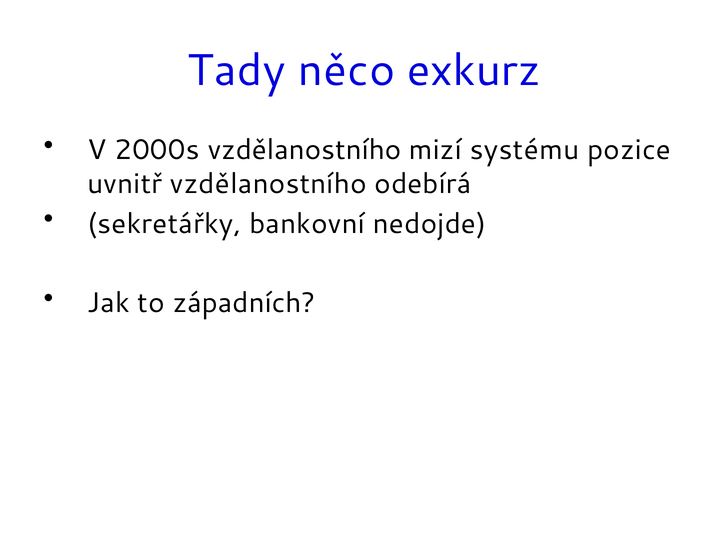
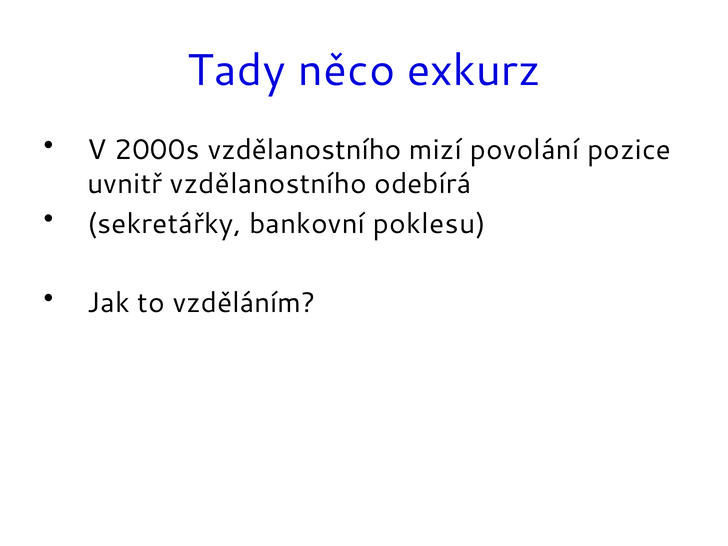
systému: systému -> povolání
nedojde: nedojde -> poklesu
západních: západních -> vzděláním
